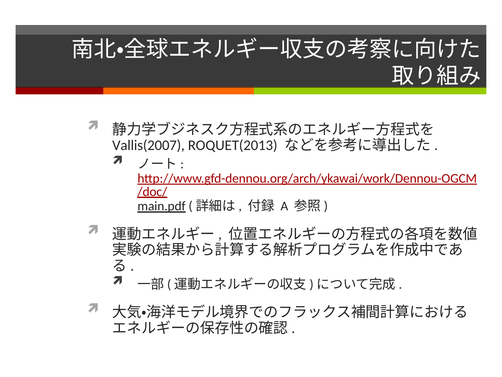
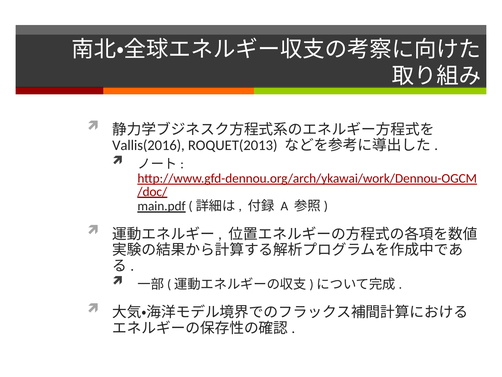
Vallis(2007: Vallis(2007 -> Vallis(2016
